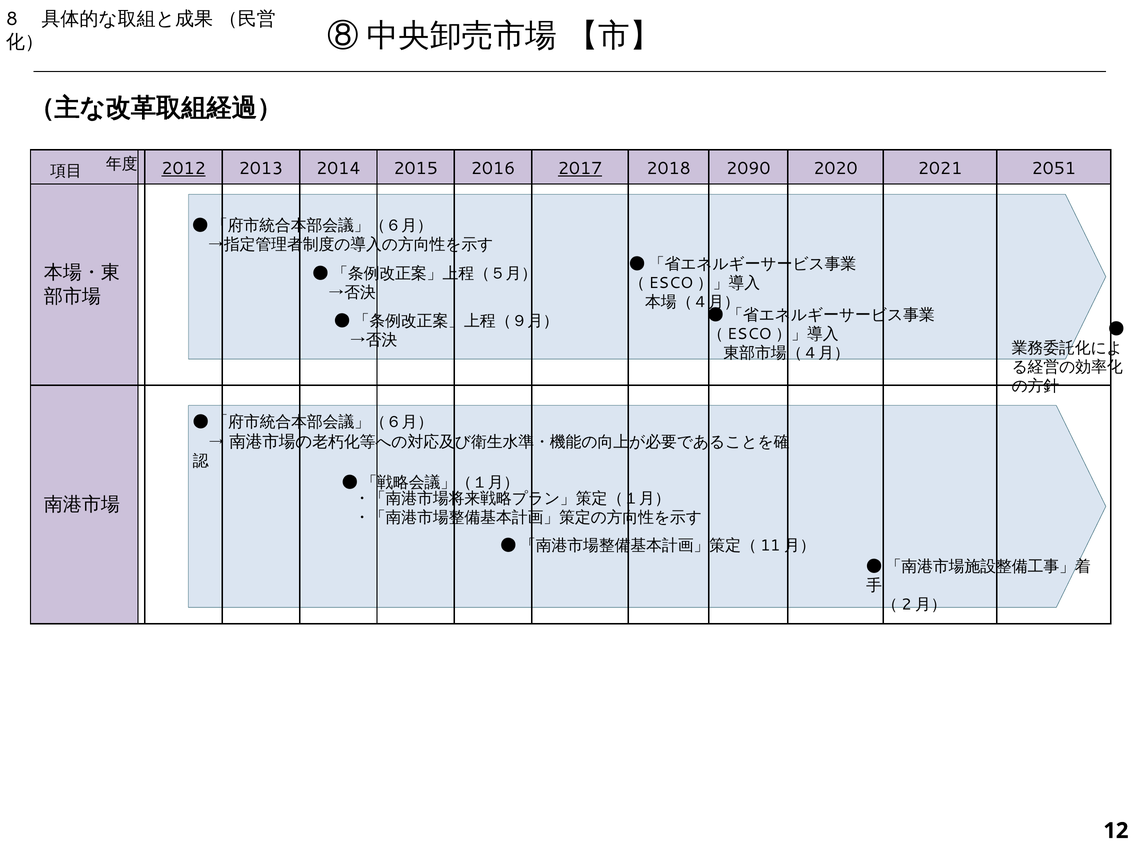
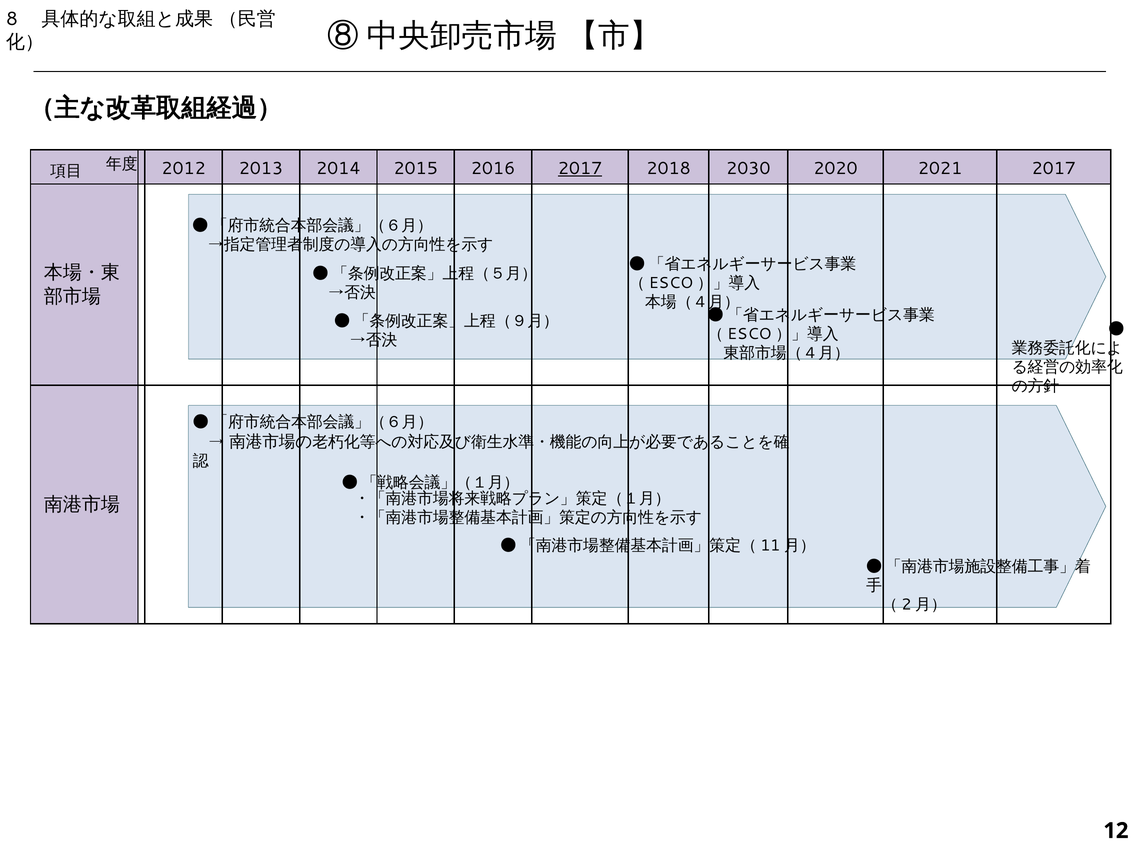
2012 underline: present -> none
2090: 2090 -> 2030
2021 2051: 2051 -> 2017
